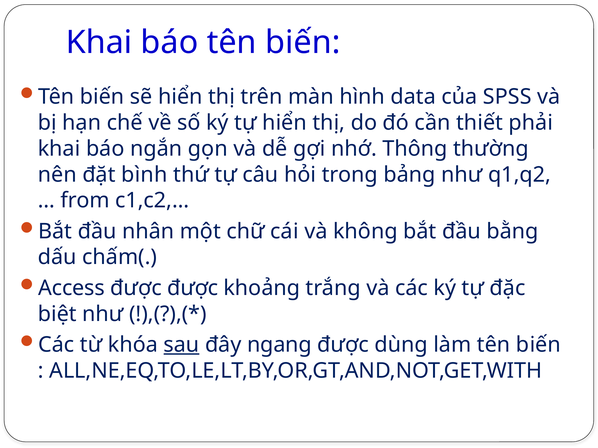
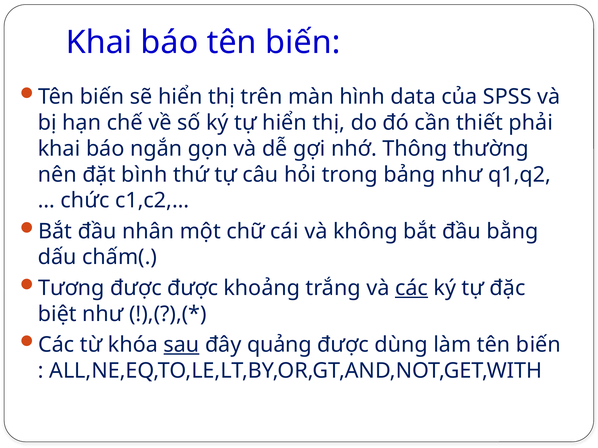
from: from -> chức
Access: Access -> Tương
các at (411, 288) underline: none -> present
ngang: ngang -> quảng
